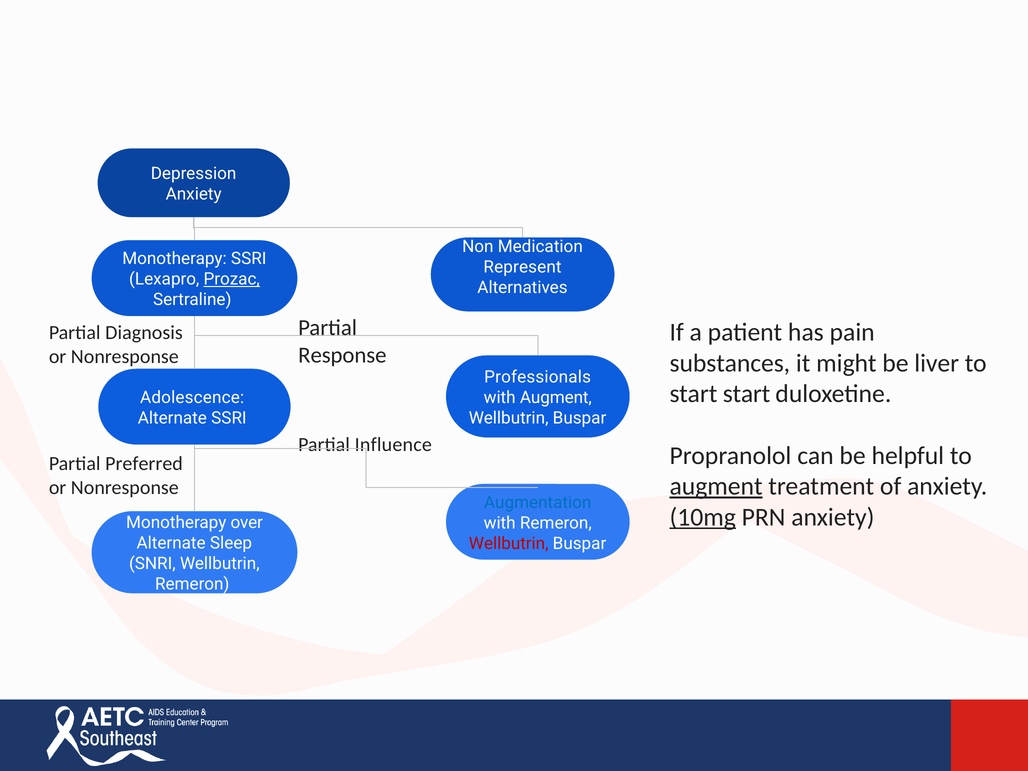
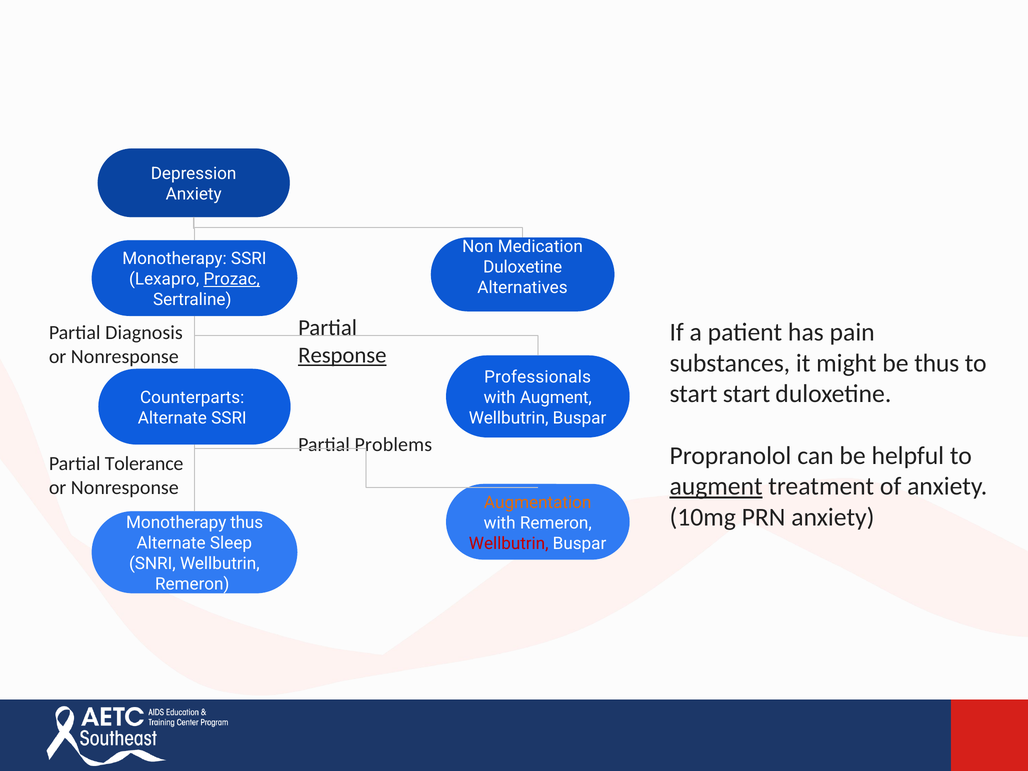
Represent at (523, 267): Represent -> Duloxetine
Response underline: none -> present
be liver: liver -> thus
Adolescence: Adolescence -> Counterparts
Influence: Influence -> Problems
Preferred: Preferred -> Tolerance
Augmentation colour: blue -> orange
10mg underline: present -> none
Monotherapy over: over -> thus
